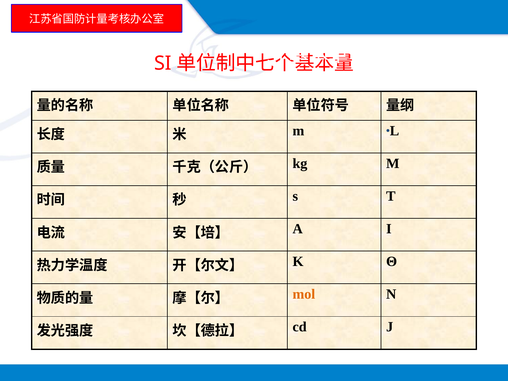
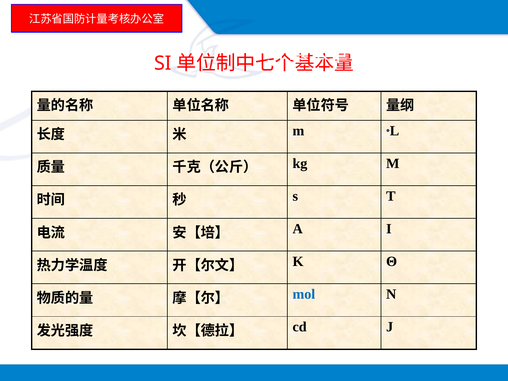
mol colour: orange -> blue
